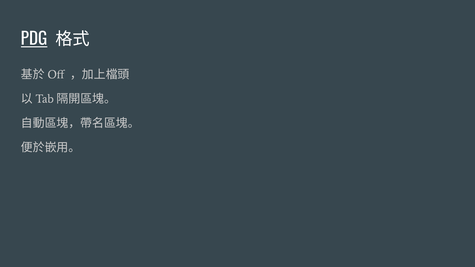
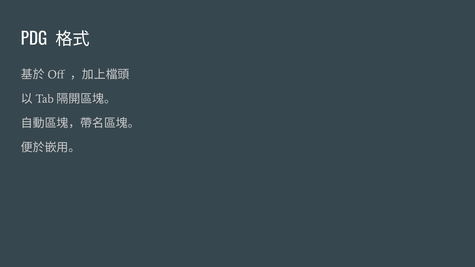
PDG underline: present -> none
